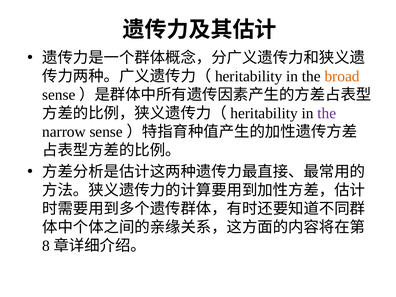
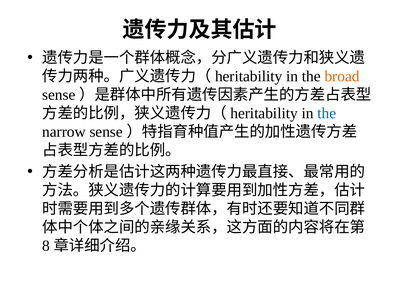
the at (327, 113) colour: purple -> blue
